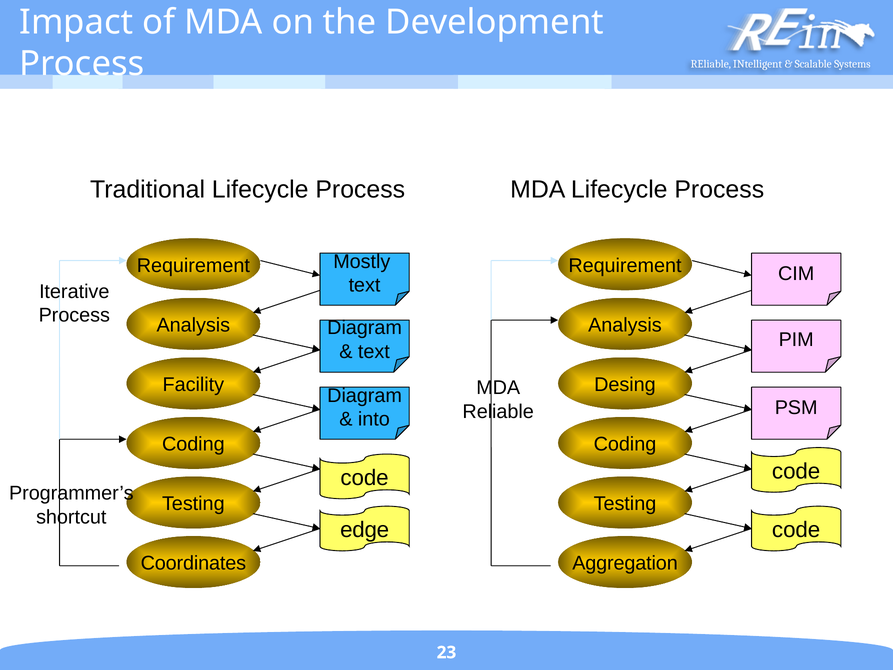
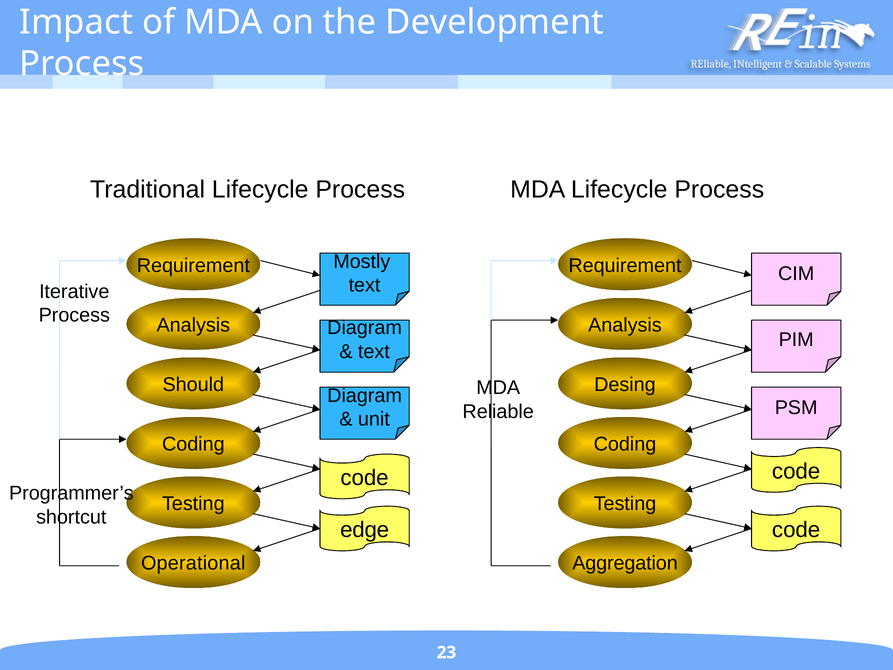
Facility: Facility -> Should
into: into -> unit
Coordinates: Coordinates -> Operational
